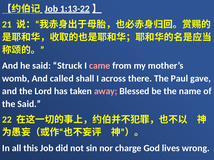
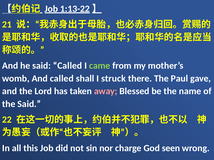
said Struck: Struck -> Called
came colour: pink -> light green
across: across -> struck
lives: lives -> seen
